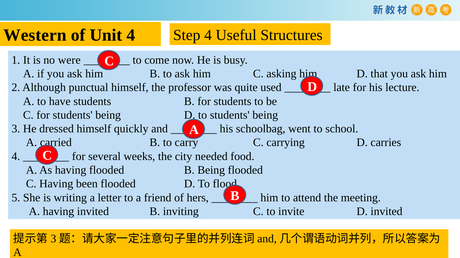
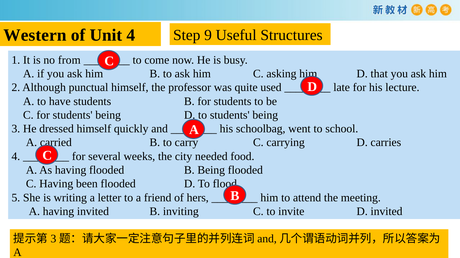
Step 4: 4 -> 9
were: were -> from
